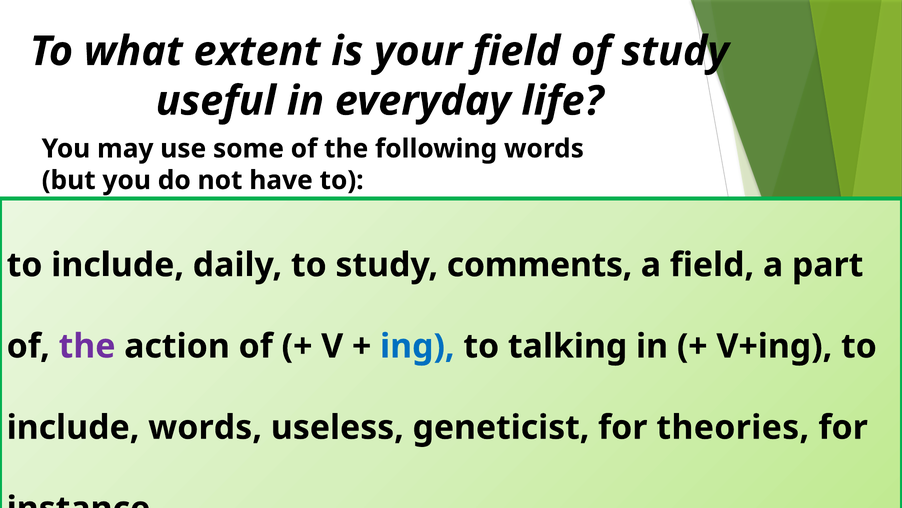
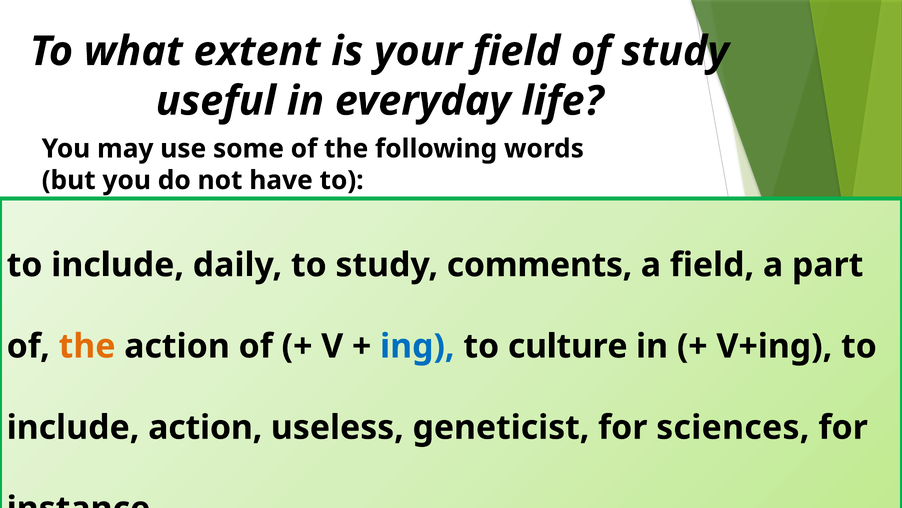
the at (87, 346) colour: purple -> orange
talking: talking -> culture
include words: words -> action
theories: theories -> sciences
